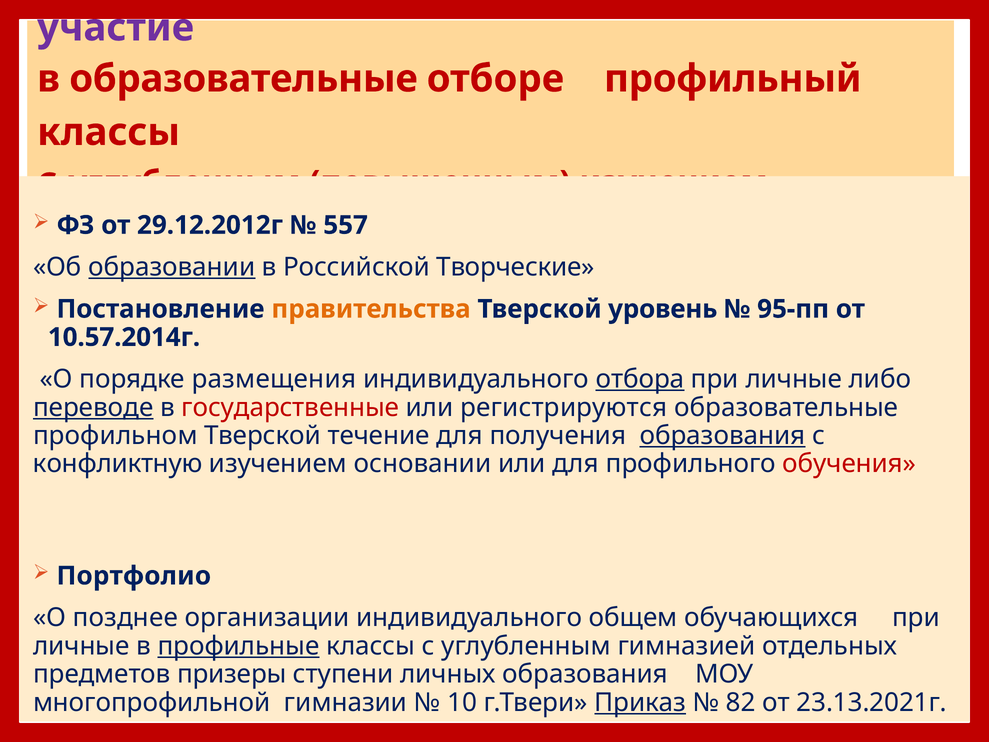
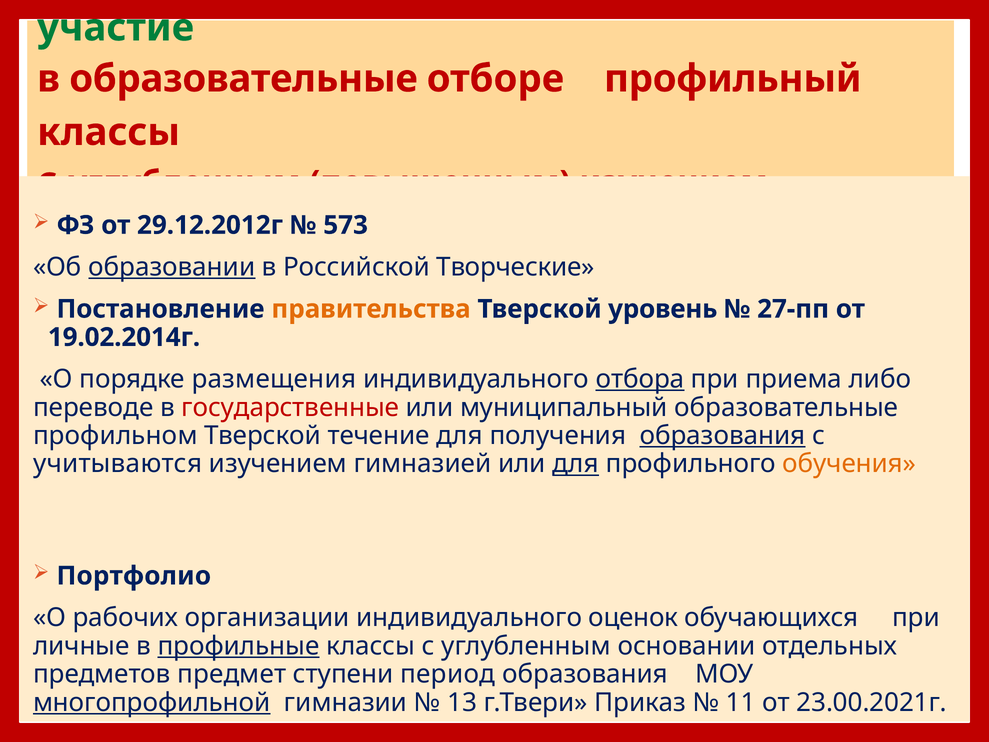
участие colour: purple -> green
557: 557 -> 573
95-пп: 95-пп -> 27-пп
10.57.2014г: 10.57.2014г -> 19.02.2014г
личные at (794, 379): личные -> приема
переводе underline: present -> none
регистрируются: регистрируются -> муниципальный
конфликтную: конфликтную -> учитываются
основании: основании -> гимназией
для at (576, 464) underline: none -> present
обучения colour: red -> orange
позднее: позднее -> рабочих
общем: общем -> оценок
гимназией: гимназией -> основании
призеры: призеры -> предмет
личных: личных -> период
многопрофильной underline: none -> present
10: 10 -> 13
Приказ underline: present -> none
82: 82 -> 11
23.13.2021г: 23.13.2021г -> 23.00.2021г
